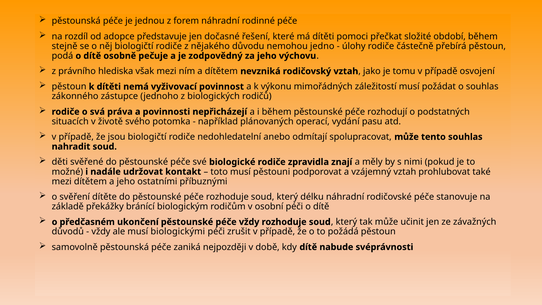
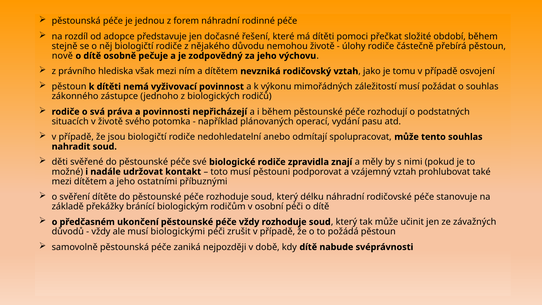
nemohou jedno: jedno -> životě
podá: podá -> nově
